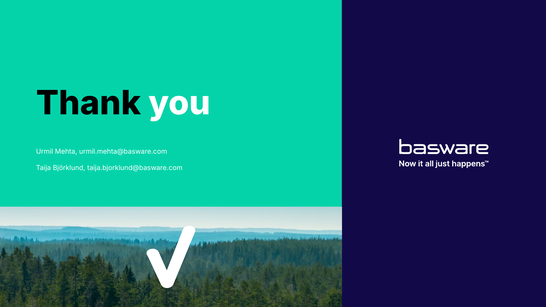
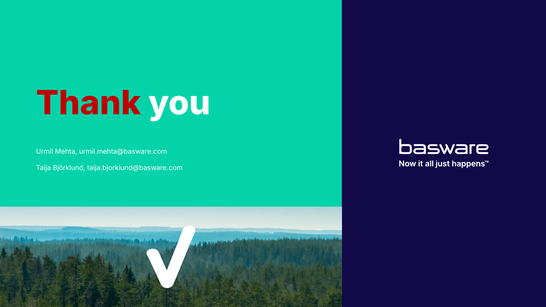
Thank colour: black -> red
